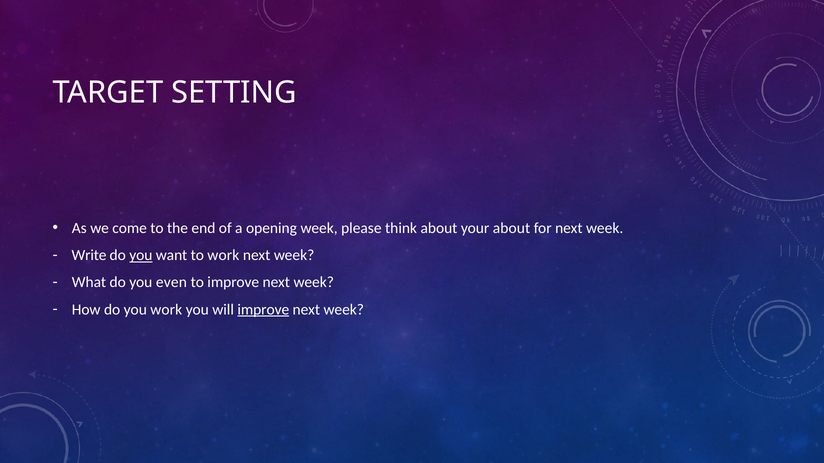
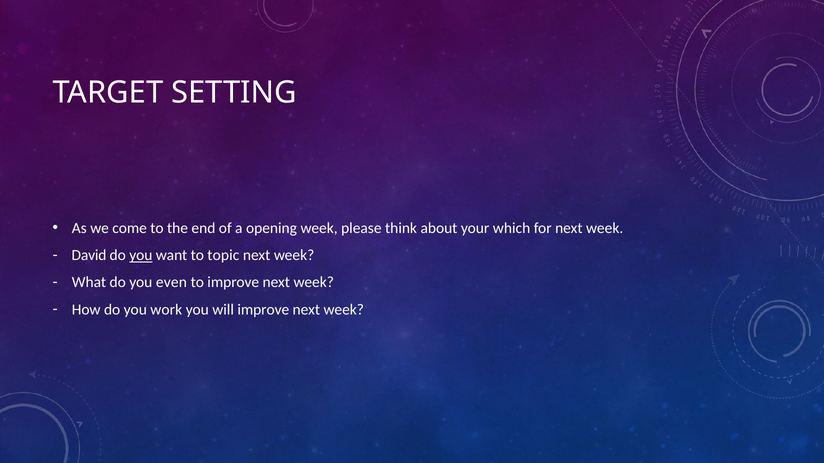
your about: about -> which
Write: Write -> David
to work: work -> topic
improve at (263, 310) underline: present -> none
